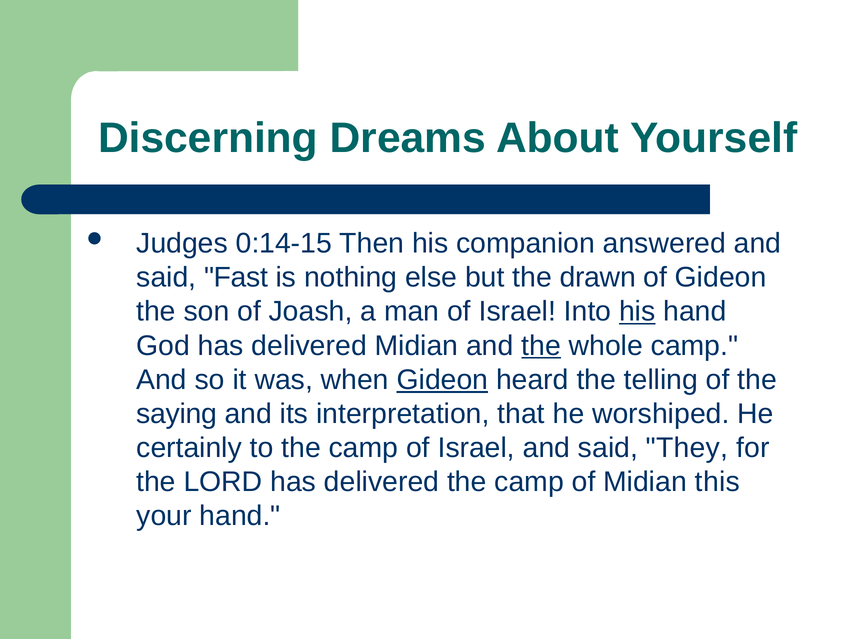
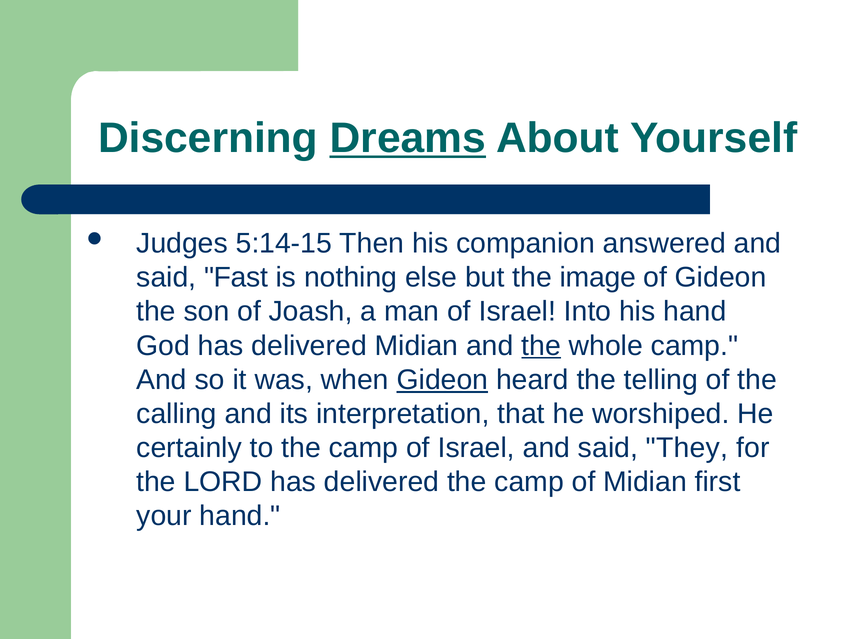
Dreams underline: none -> present
0:14-15: 0:14-15 -> 5:14-15
drawn: drawn -> image
his at (637, 312) underline: present -> none
saying: saying -> calling
this: this -> first
